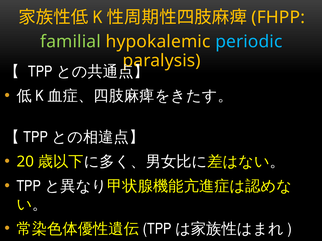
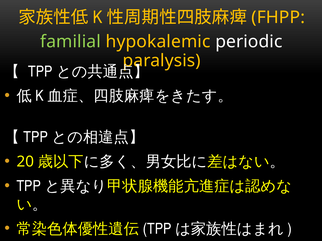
periodic colour: light blue -> white
